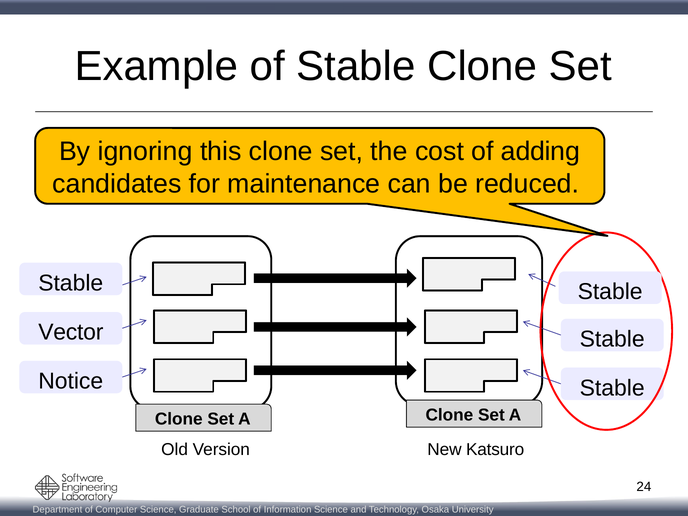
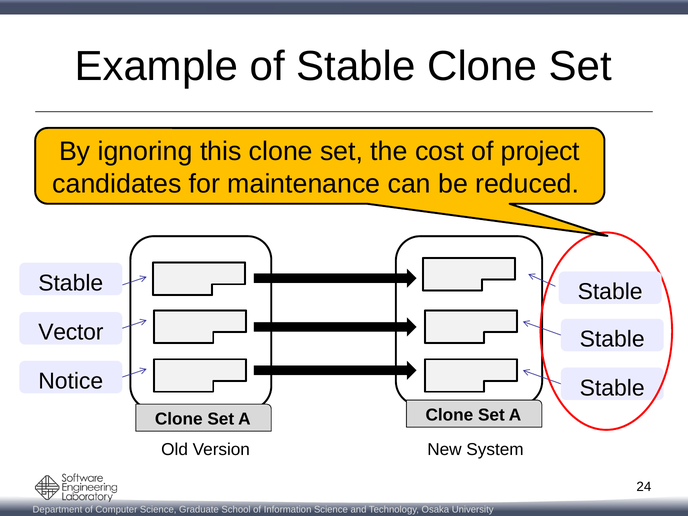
adding: adding -> project
Katsuro: Katsuro -> System
